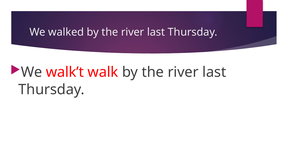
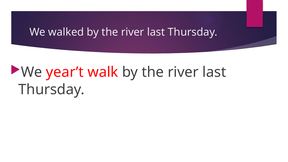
walk’t: walk’t -> year’t
